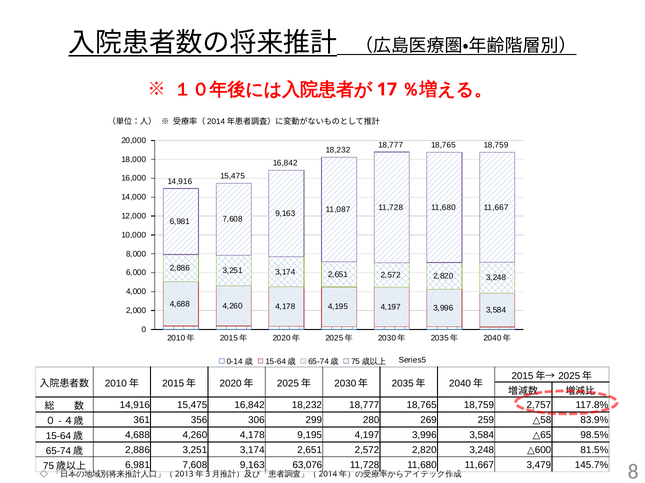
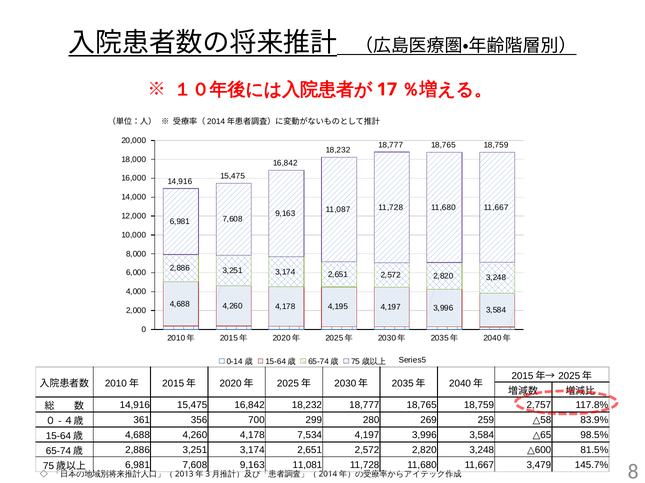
306: 306 -> 700
9,195: 9,195 -> 7,534
63,076: 63,076 -> 11,081
